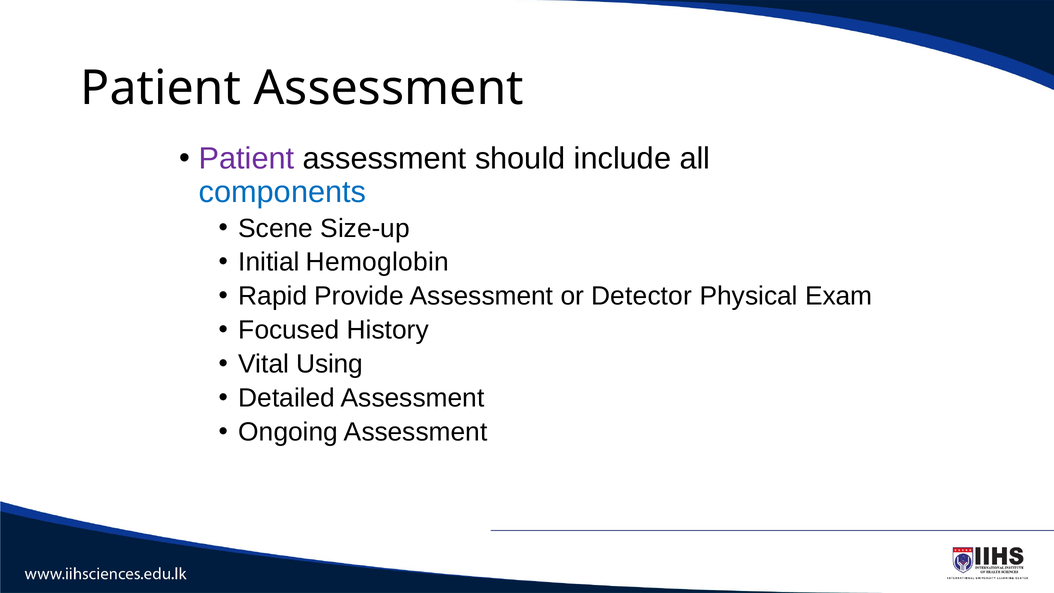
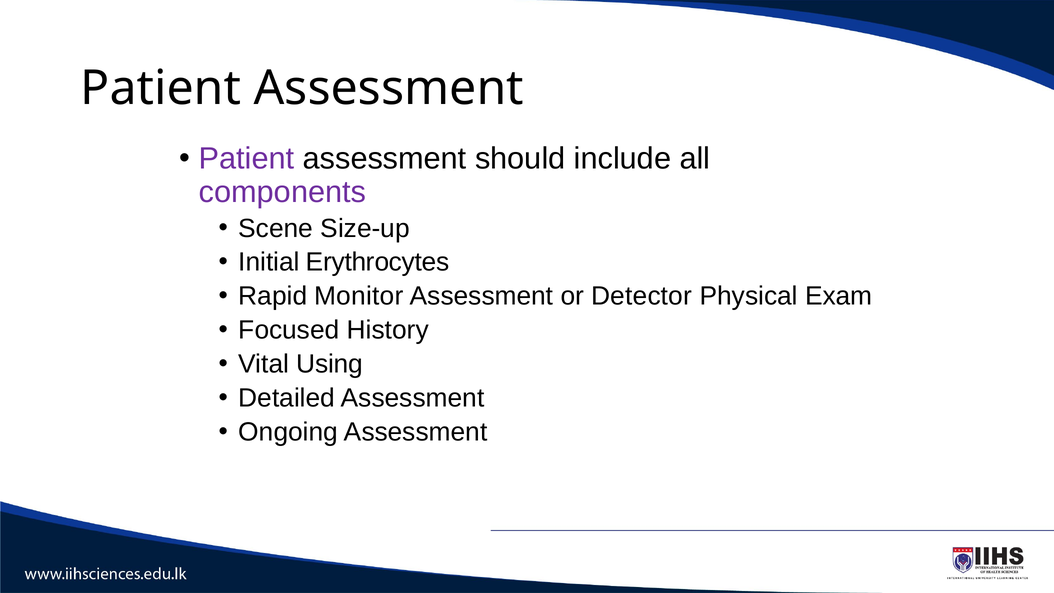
components colour: blue -> purple
Hemoglobin: Hemoglobin -> Erythrocytes
Provide: Provide -> Monitor
